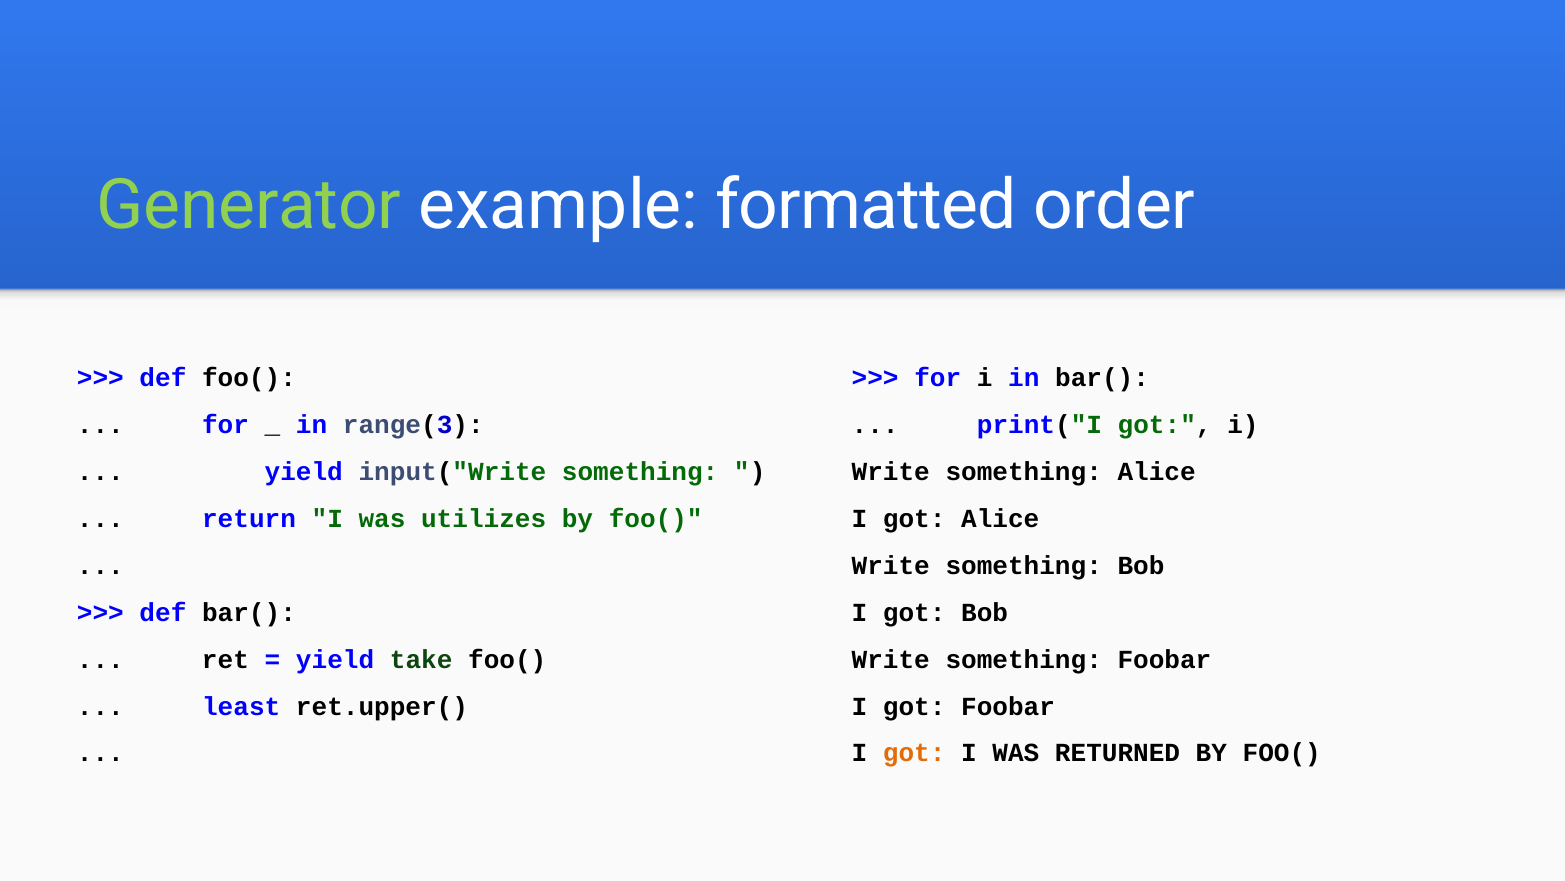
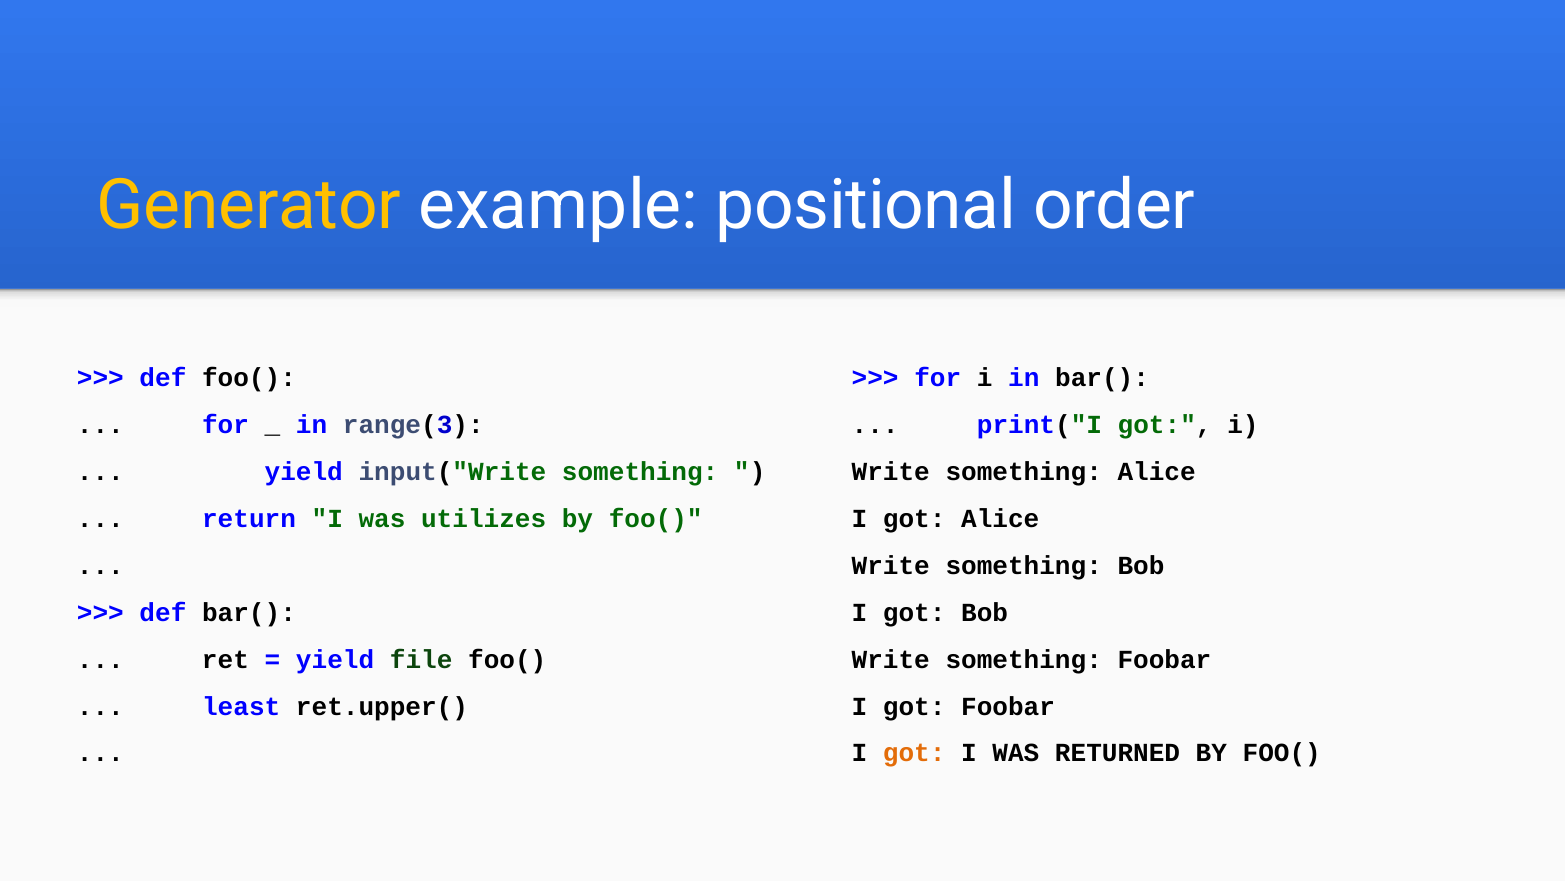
Generator colour: light green -> yellow
formatted: formatted -> positional
take: take -> file
